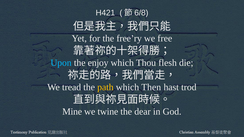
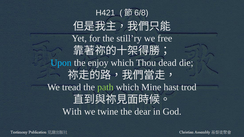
free’ry: free’ry -> still’ry
flesh: flesh -> dead
path colour: yellow -> light green
Then: Then -> Mine
Mine: Mine -> With
